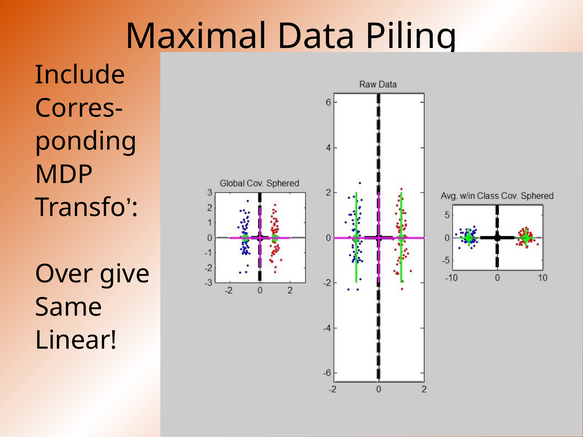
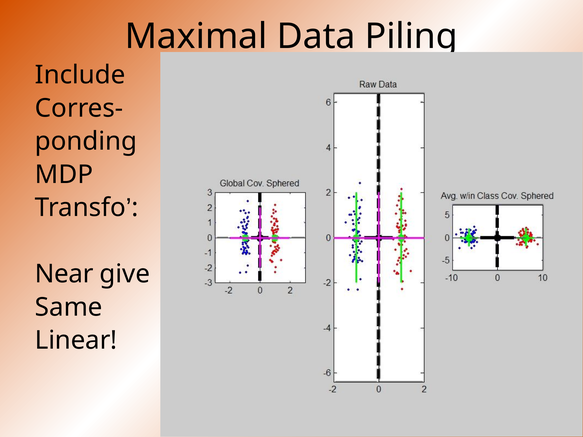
Over: Over -> Near
